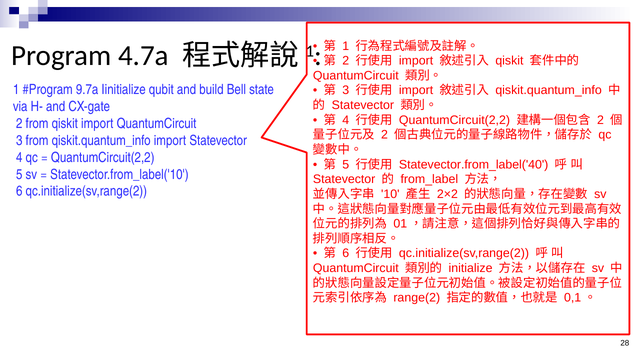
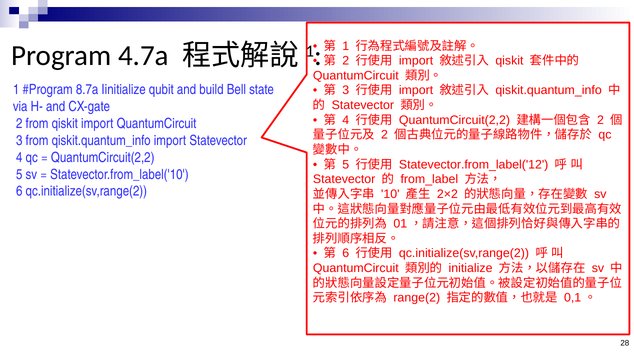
9.7a: 9.7a -> 8.7a
Statevector.from_label('40: Statevector.from_label('40 -> Statevector.from_label('12
